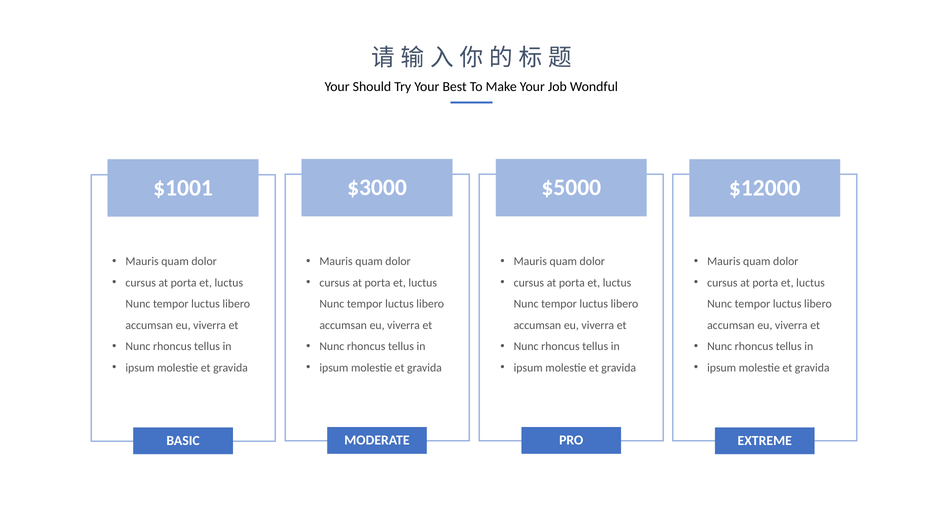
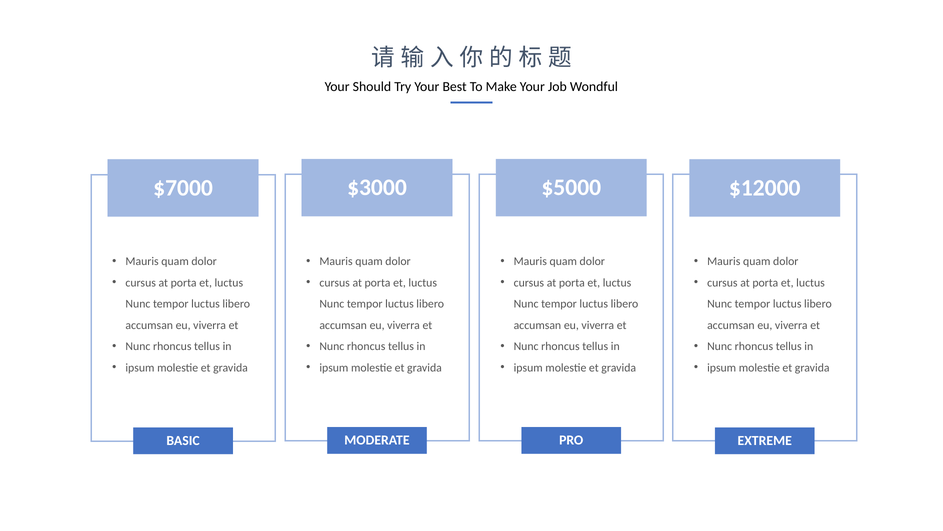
$1001: $1001 -> $7000
